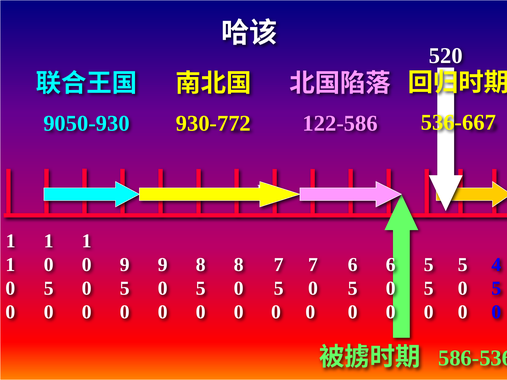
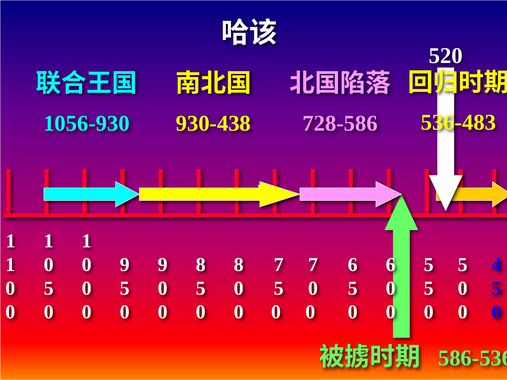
536-667: 536-667 -> 536-483
9050-930: 9050-930 -> 1056-930
930-772: 930-772 -> 930-438
122-586: 122-586 -> 728-586
